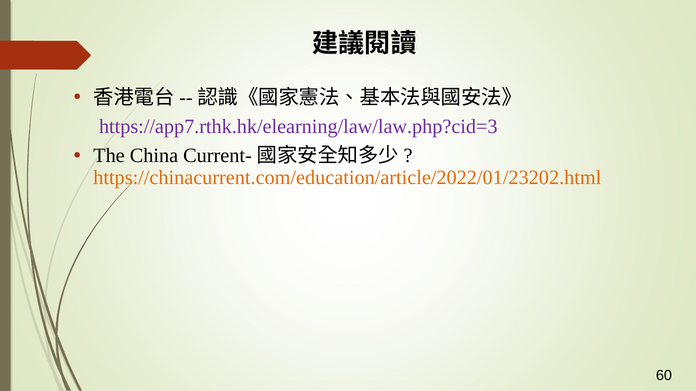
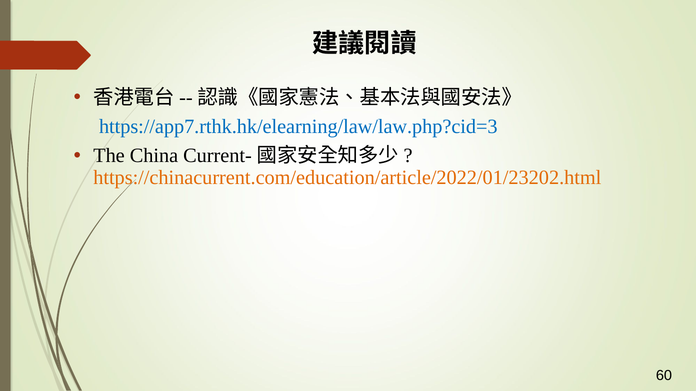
https://app7.rthk.hk/elearning/law/law.php?cid=3 colour: purple -> blue
